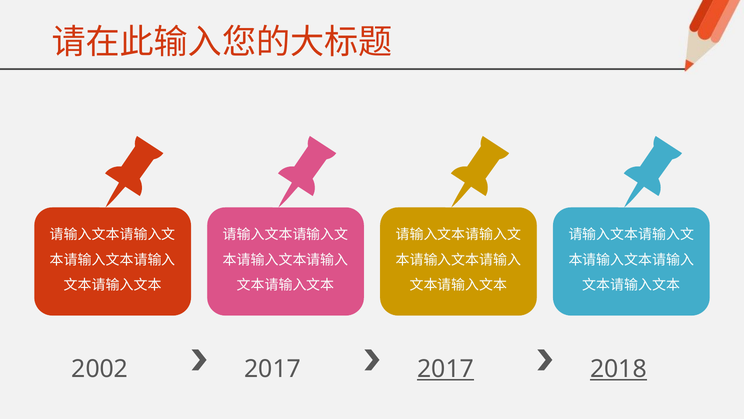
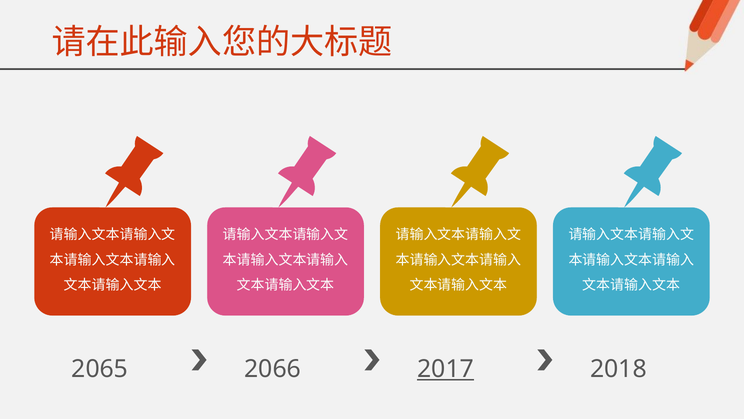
2002: 2002 -> 2065
2017 at (273, 369): 2017 -> 2066
2018 underline: present -> none
